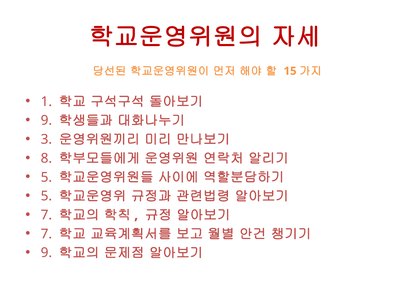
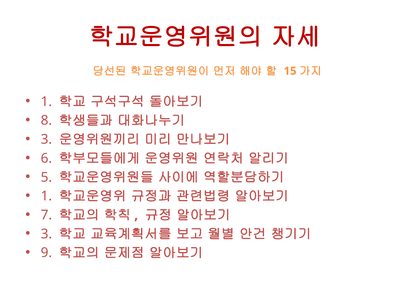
9 at (46, 121): 9 -> 8
8: 8 -> 6
5 at (46, 196): 5 -> 1
7 at (46, 234): 7 -> 3
